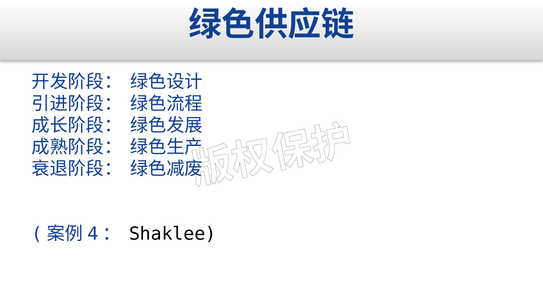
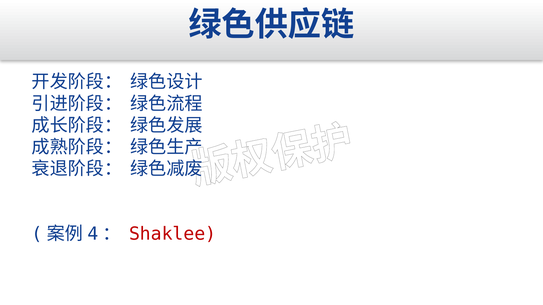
Shaklee colour: black -> red
